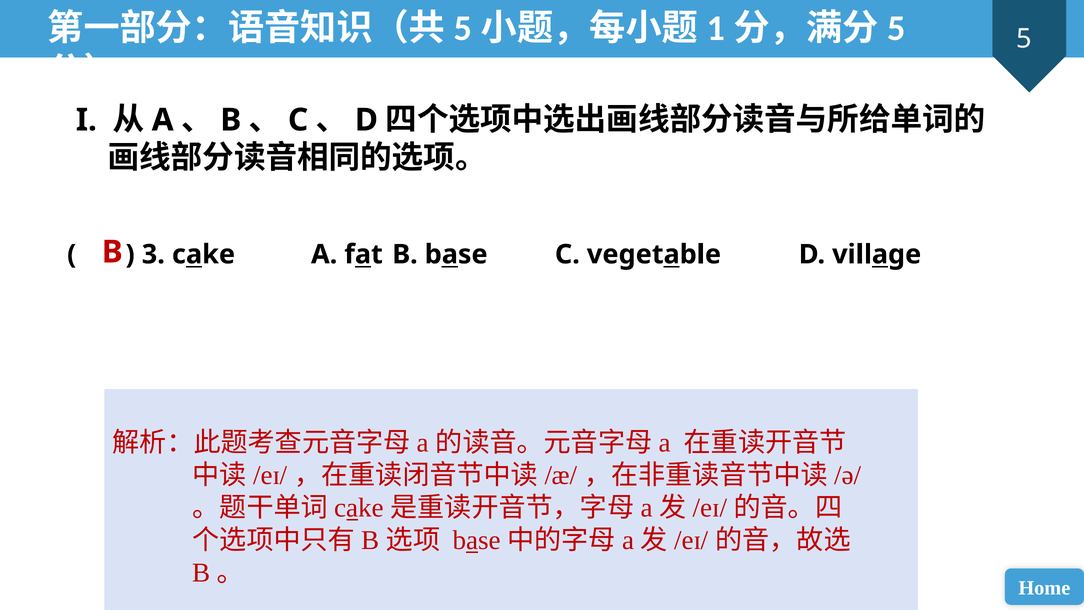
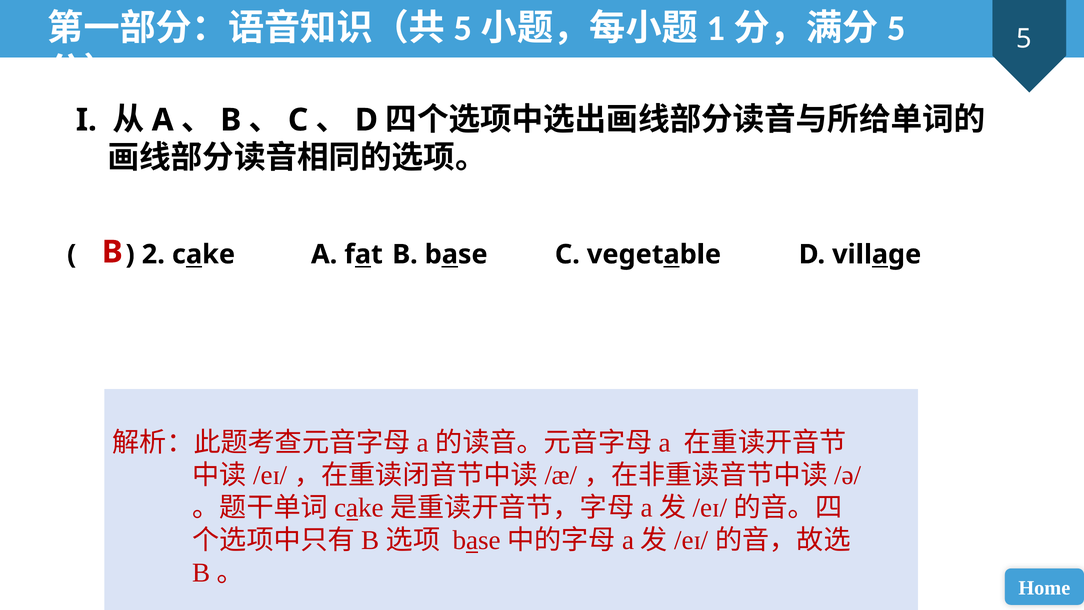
3: 3 -> 2
